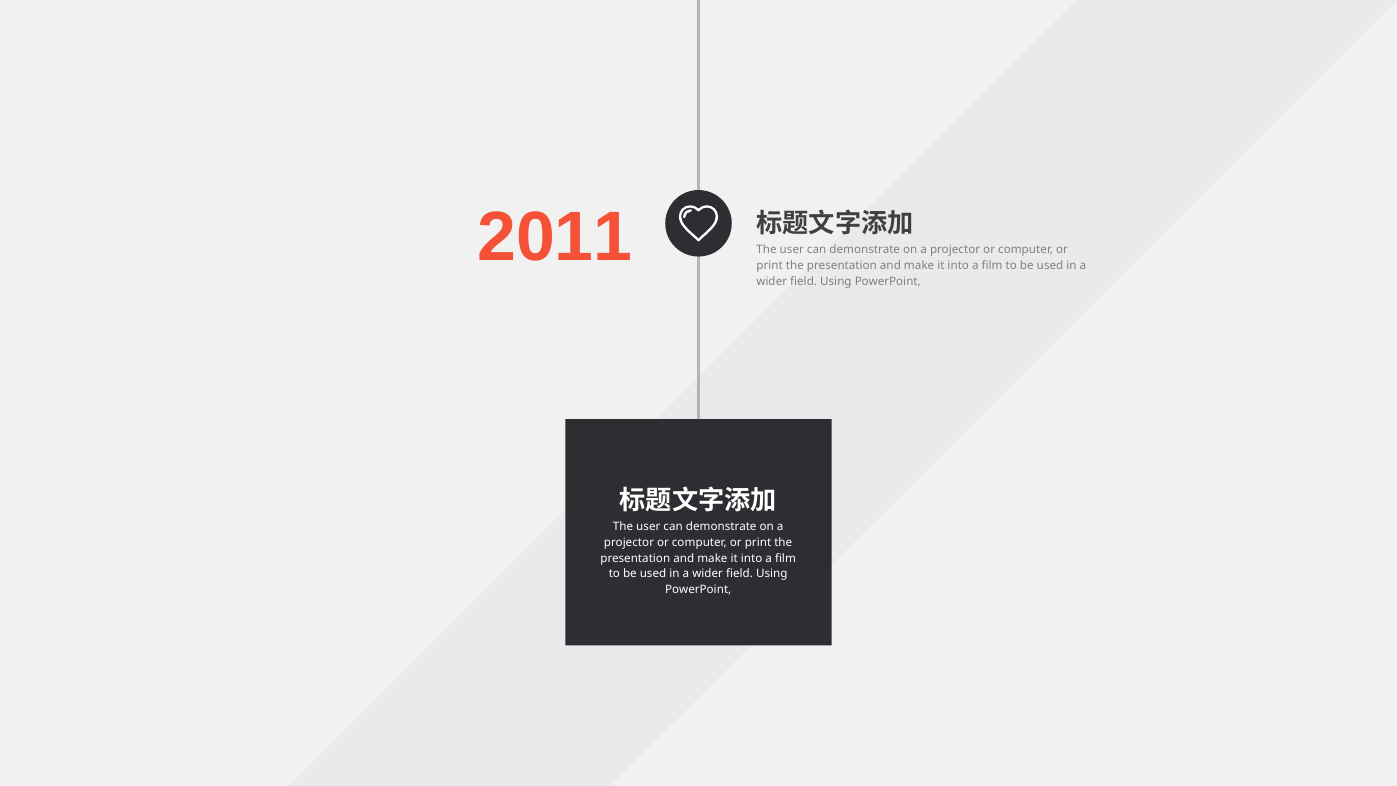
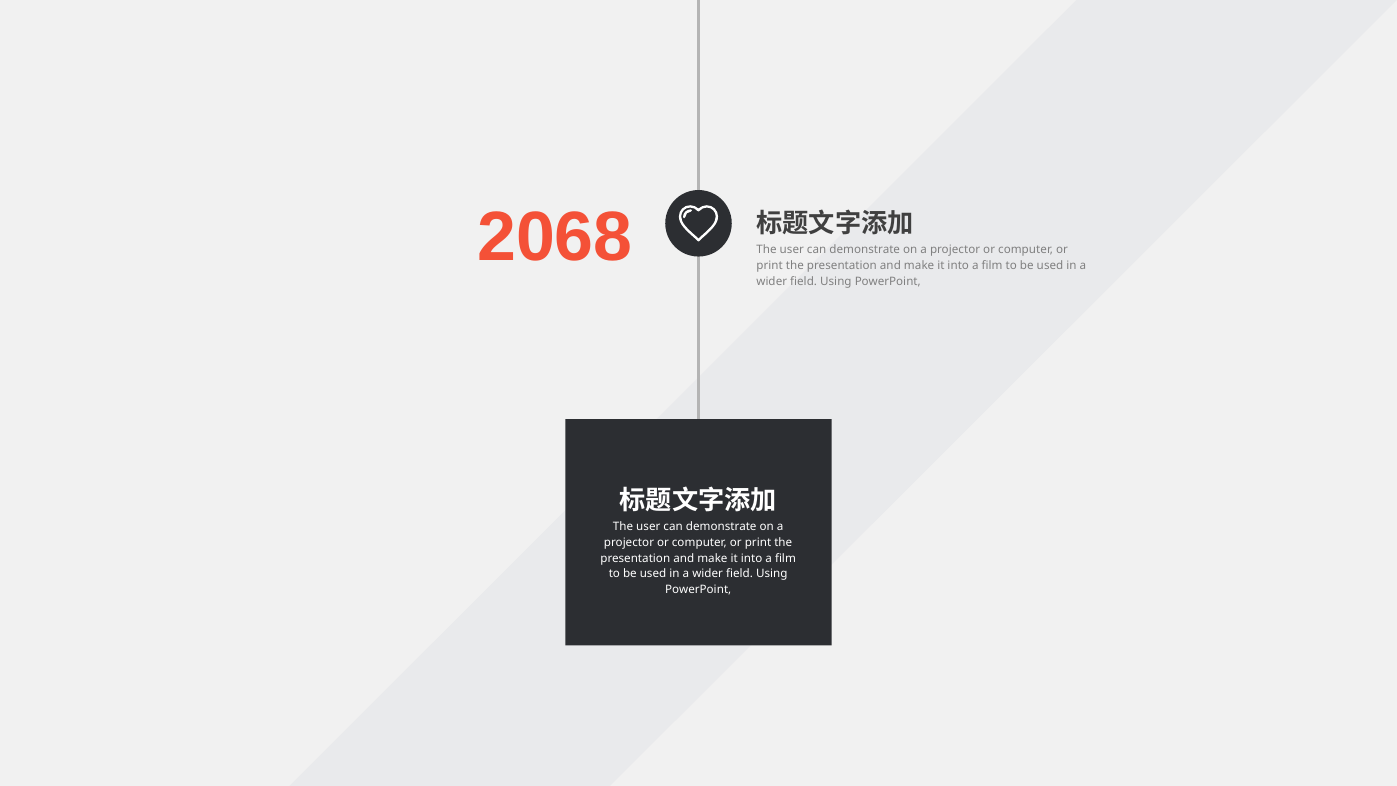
2011: 2011 -> 2068
